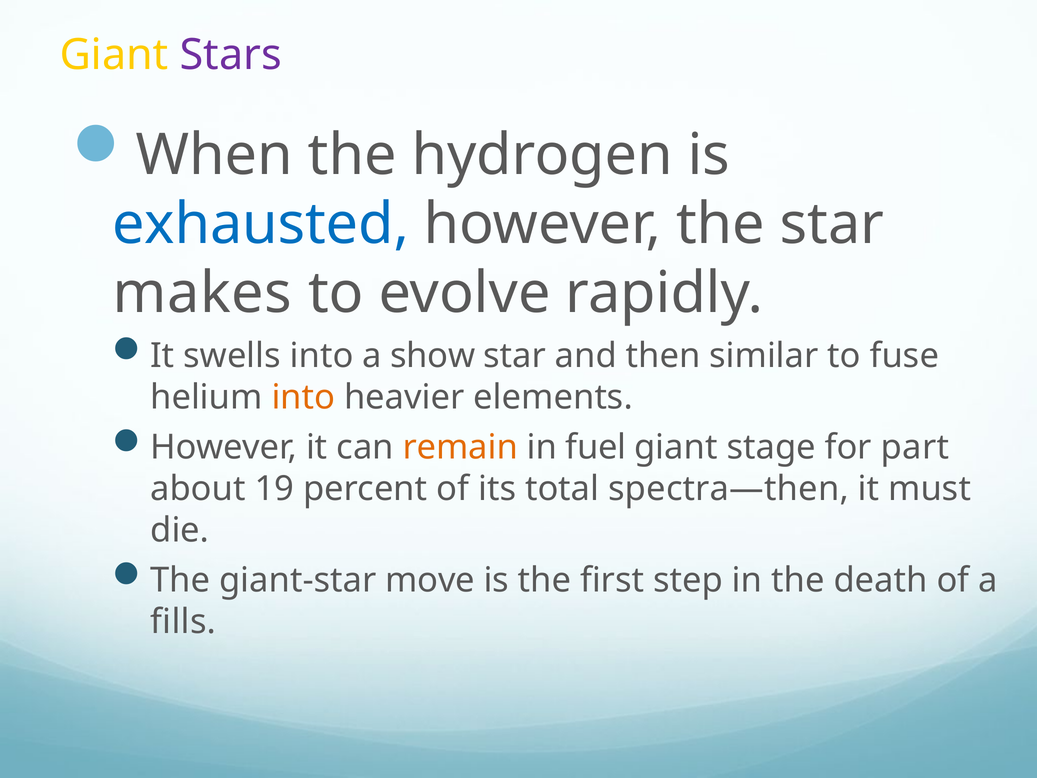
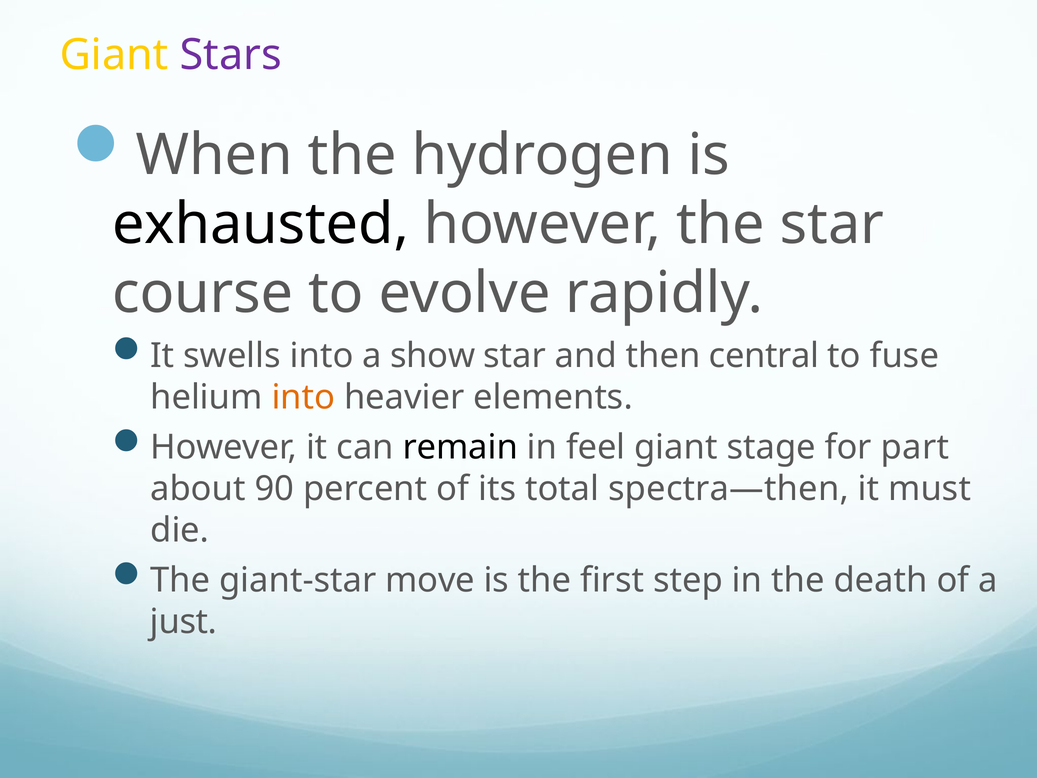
exhausted colour: blue -> black
makes: makes -> course
similar: similar -> central
remain colour: orange -> black
fuel: fuel -> feel
19: 19 -> 90
fills: fills -> just
